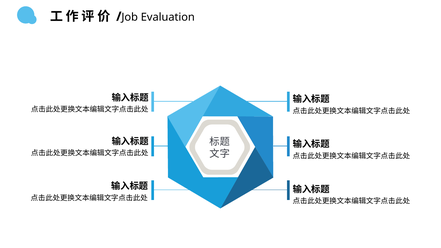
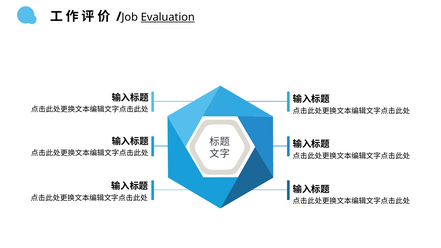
Evaluation underline: none -> present
